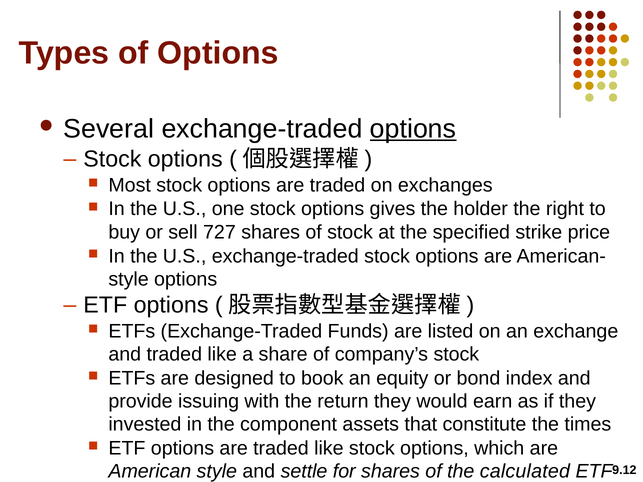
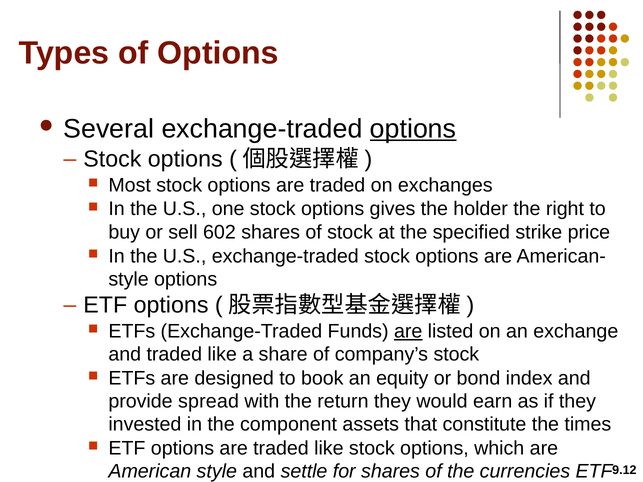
727: 727 -> 602
are at (408, 331) underline: none -> present
issuing: issuing -> spread
calculated: calculated -> currencies
